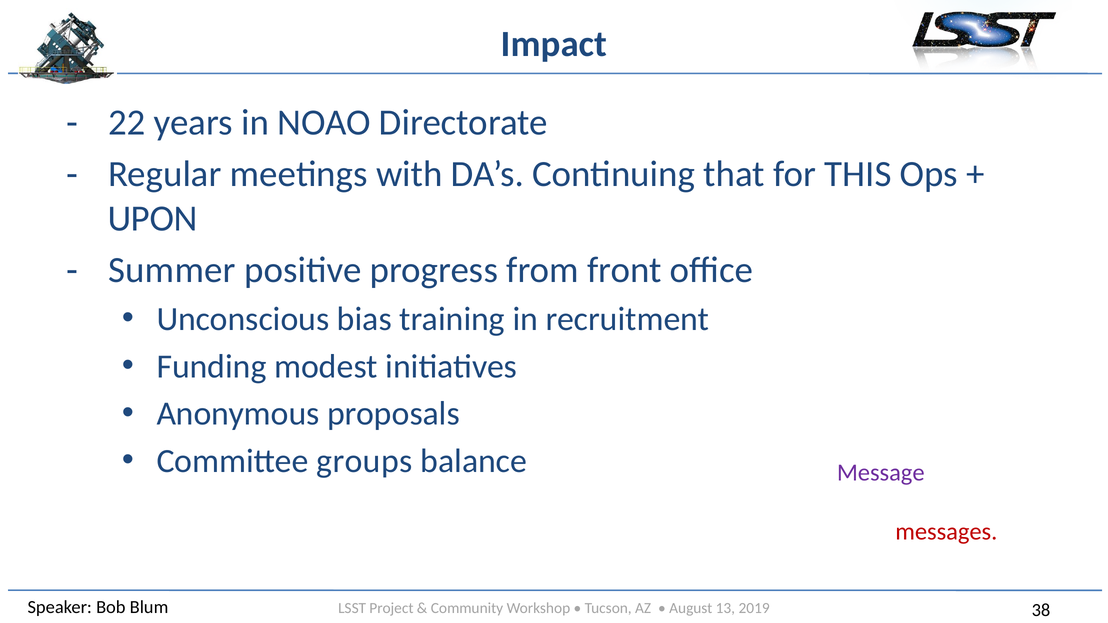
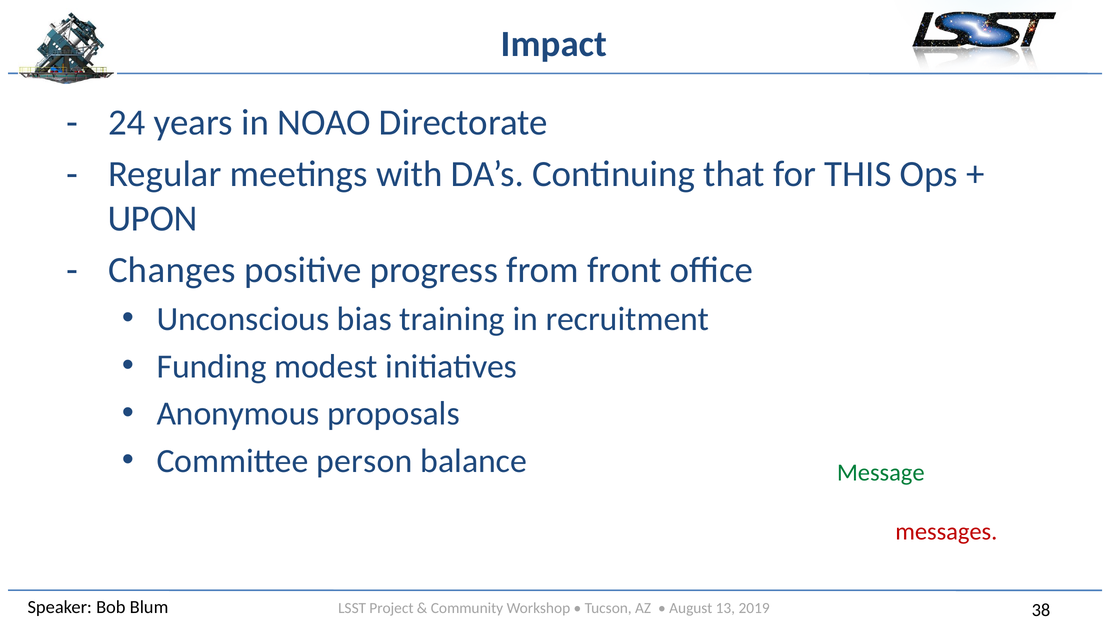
22: 22 -> 24
Summer: Summer -> Changes
groups: groups -> person
Message colour: purple -> green
